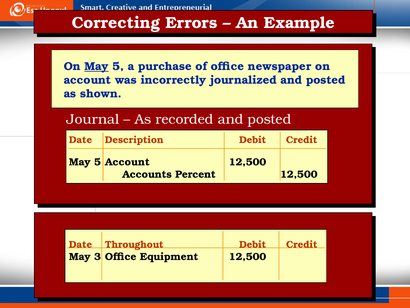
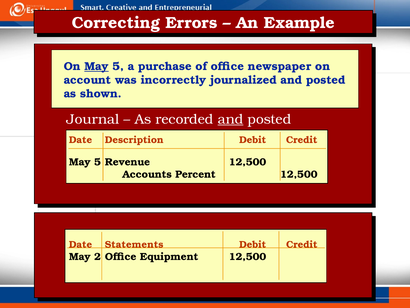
and at (230, 119) underline: none -> present
5 Account: Account -> Revenue
Throughout: Throughout -> Statements
3: 3 -> 2
